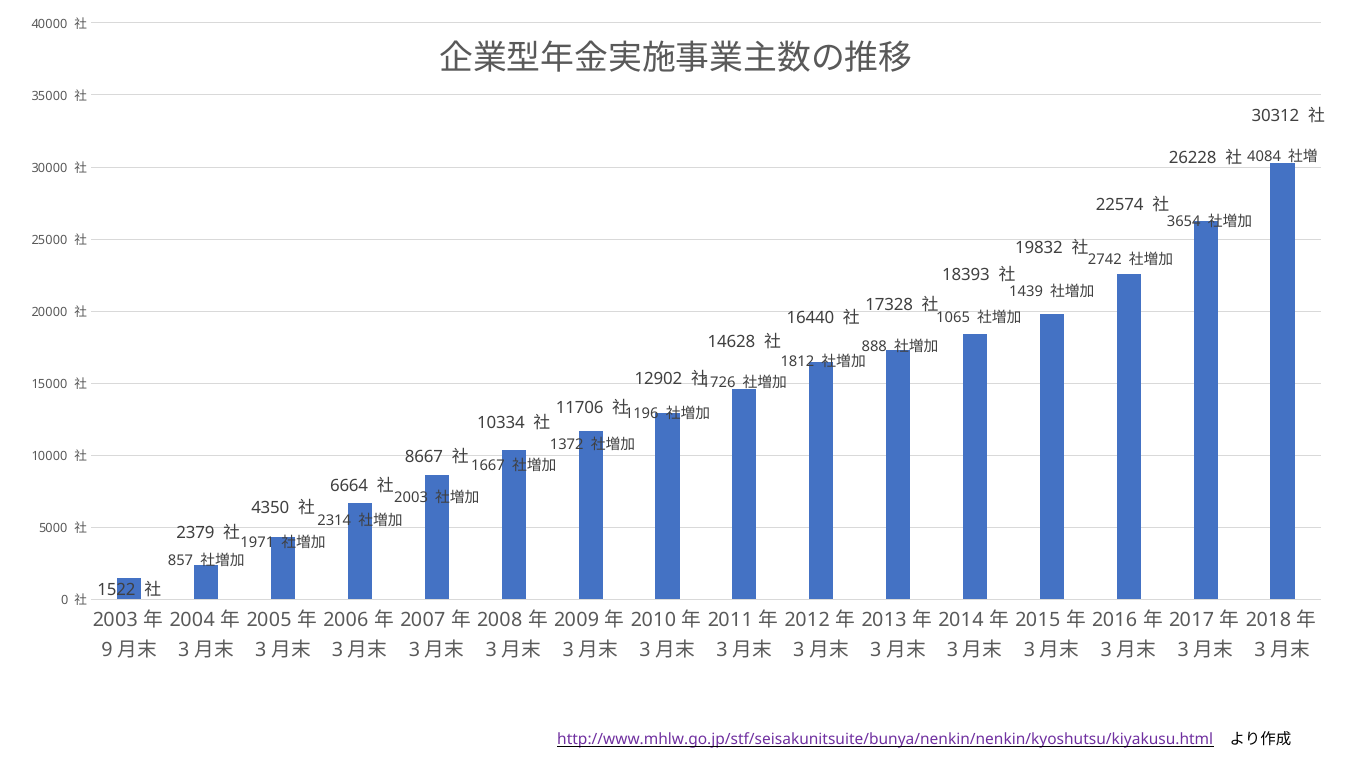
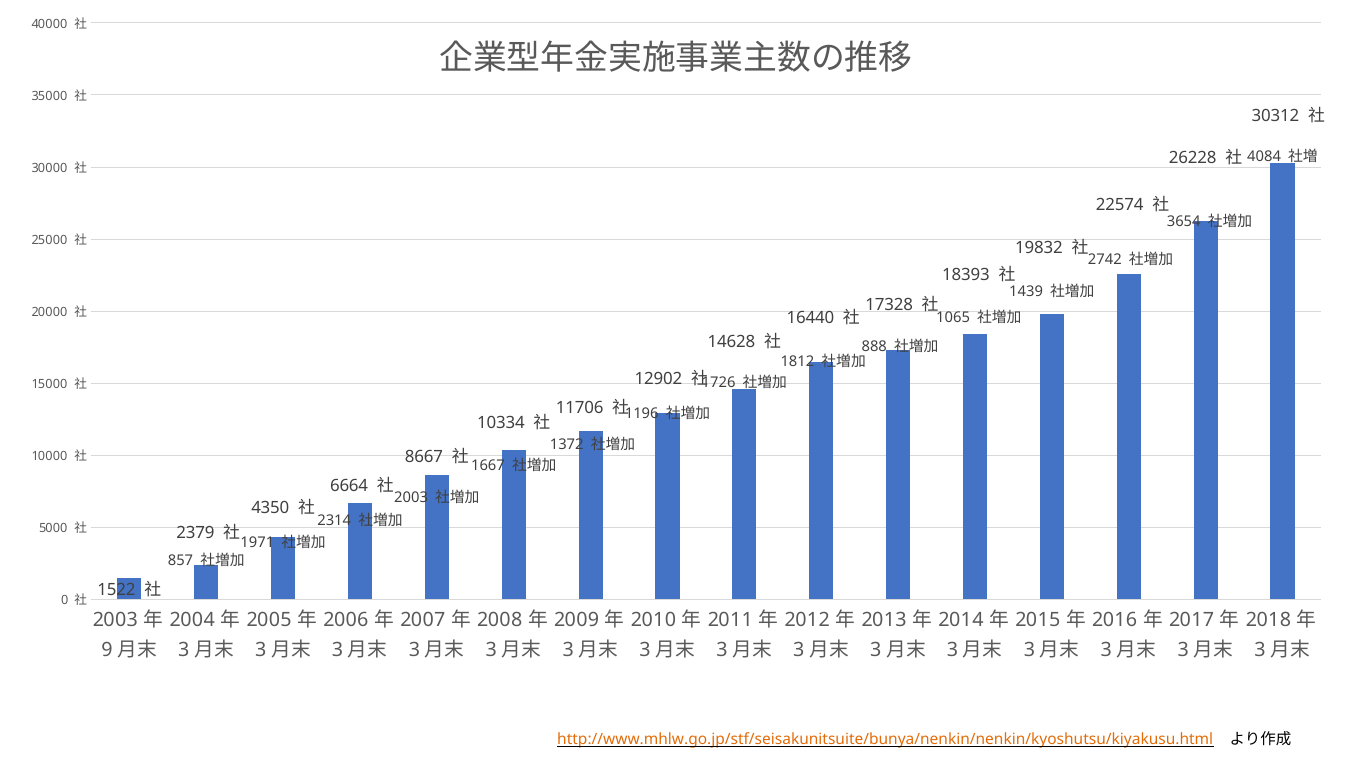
http://www.mhlw.go.jp/stf/seisakunitsuite/bunya/nenkin/nenkin/kyoshutsu/kiyakusu.html colour: purple -> orange
